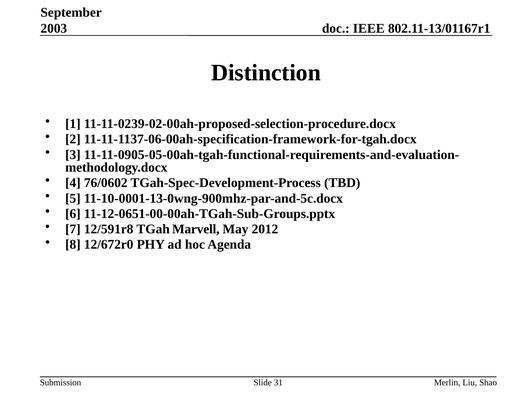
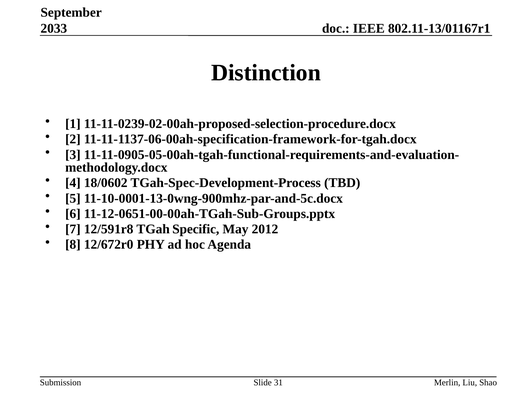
2003: 2003 -> 2033
76/0602: 76/0602 -> 18/0602
Marvell: Marvell -> Specific
